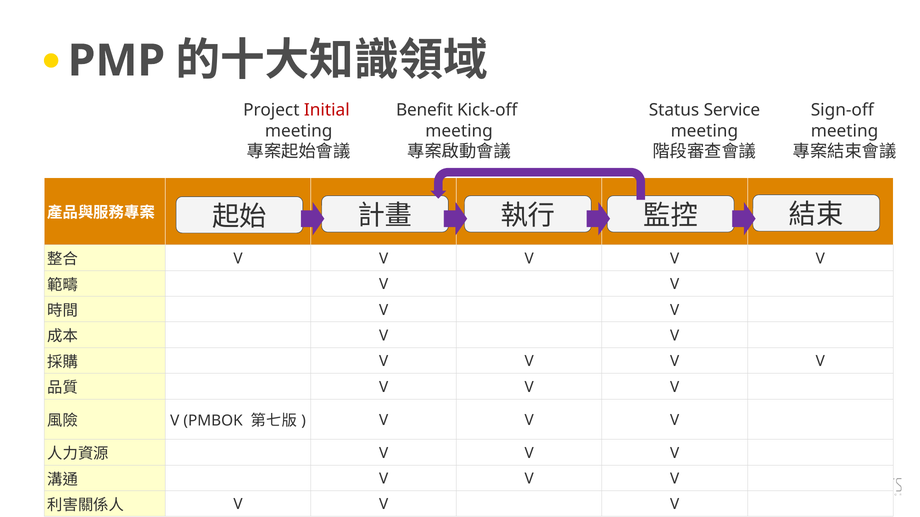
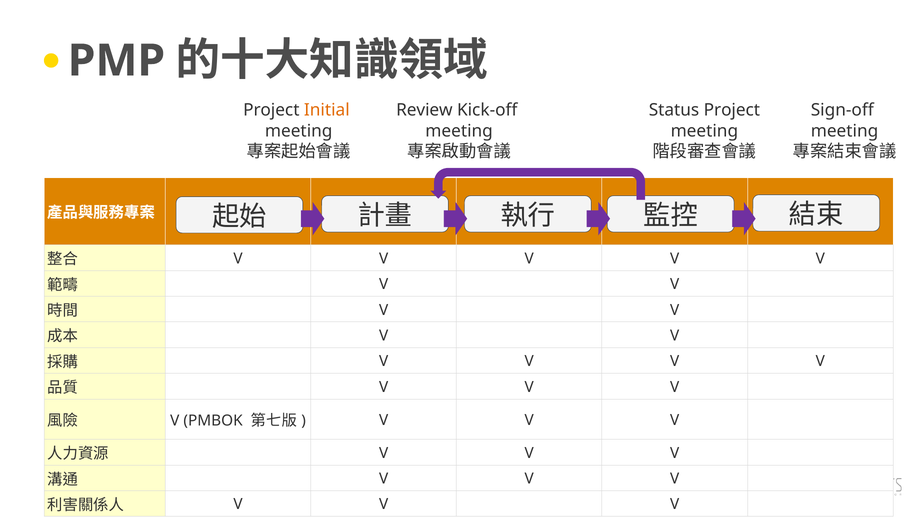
Initial colour: red -> orange
Benefit: Benefit -> Review
Status Service: Service -> Project
